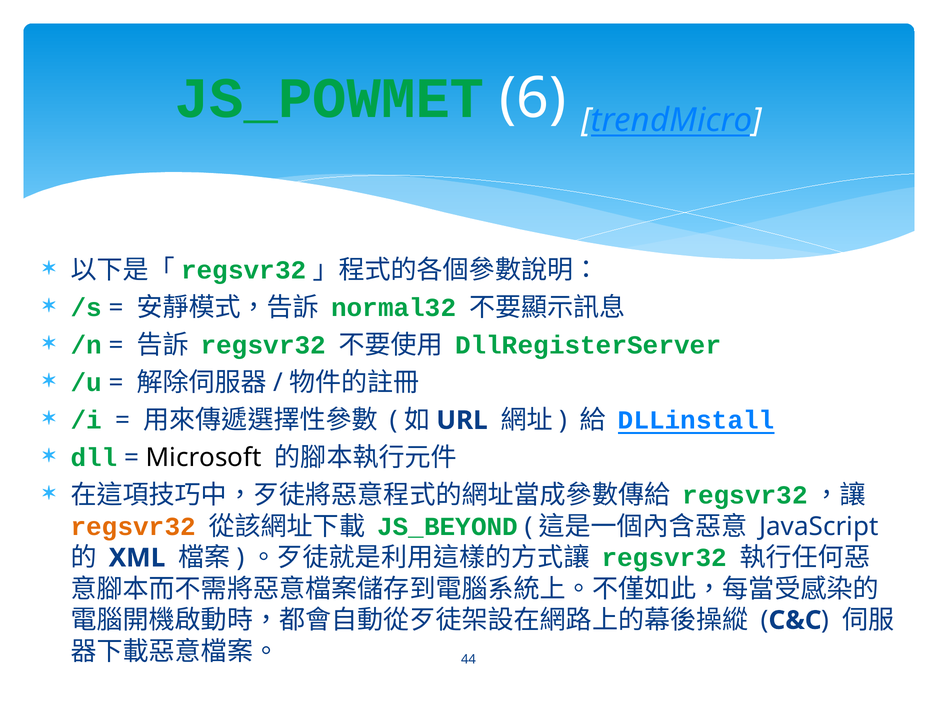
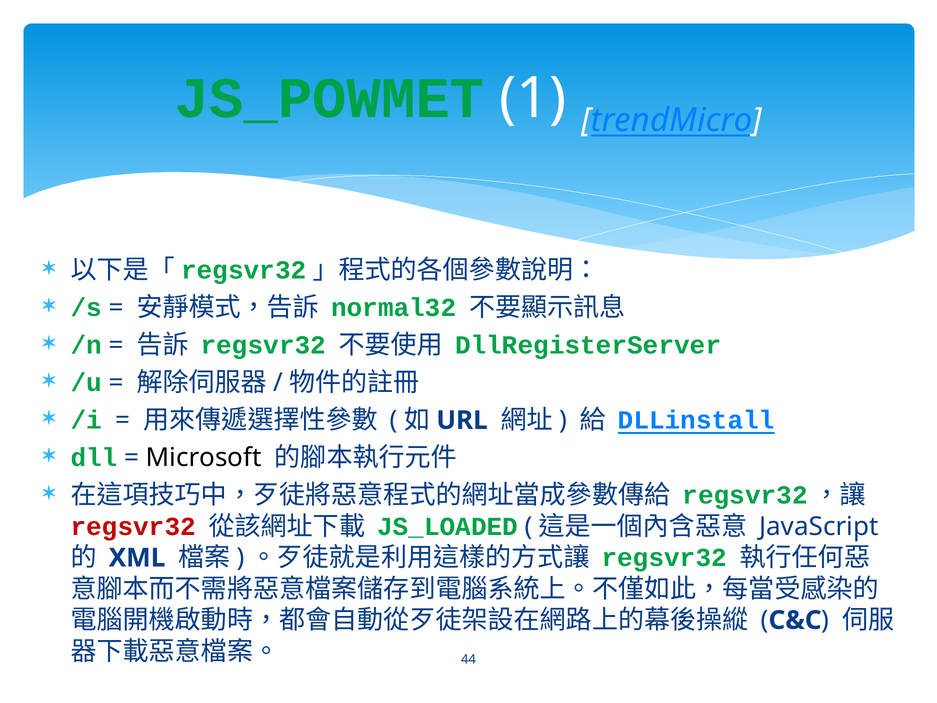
6: 6 -> 1
regsvr32 at (133, 526) colour: orange -> red
JS_BEYOND: JS_BEYOND -> JS_LOADED
